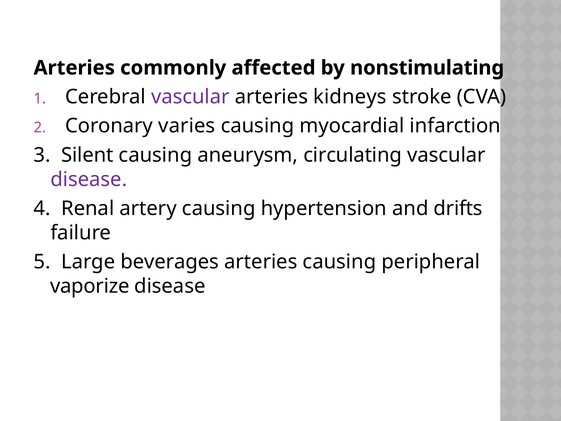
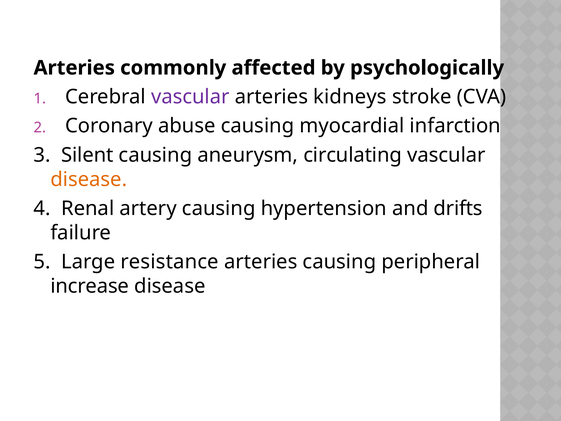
nonstimulating: nonstimulating -> psychologically
varies: varies -> abuse
disease at (89, 179) colour: purple -> orange
beverages: beverages -> resistance
vaporize: vaporize -> increase
